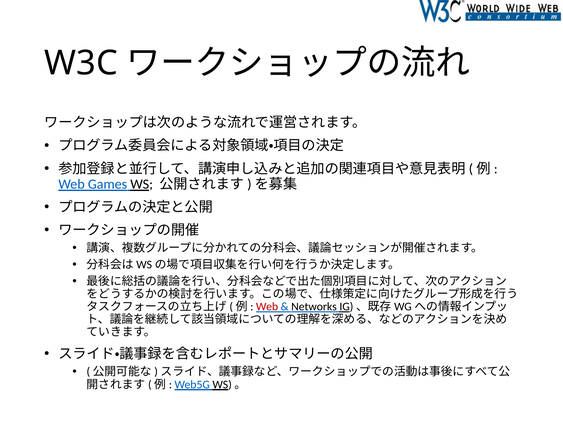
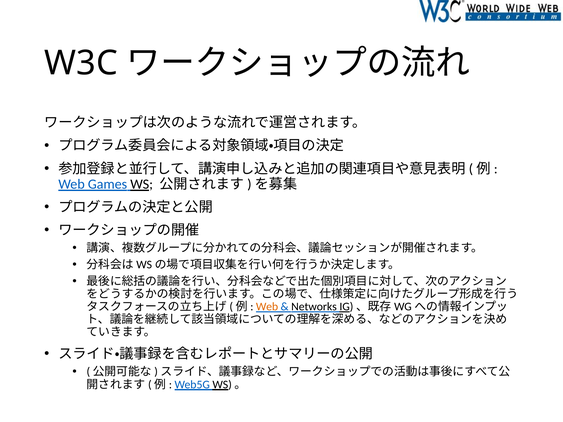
Web at (267, 307) colour: red -> orange
